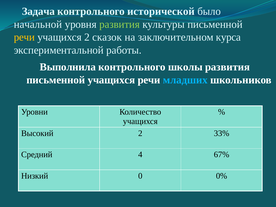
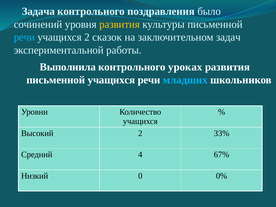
исторической: исторической -> поздравления
начальной: начальной -> сочинений
развития at (120, 24) colour: light green -> yellow
речи at (24, 37) colour: yellow -> light blue
курса: курса -> задач
школы: школы -> уроках
